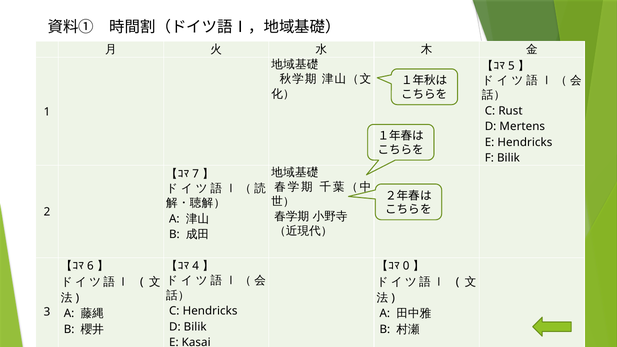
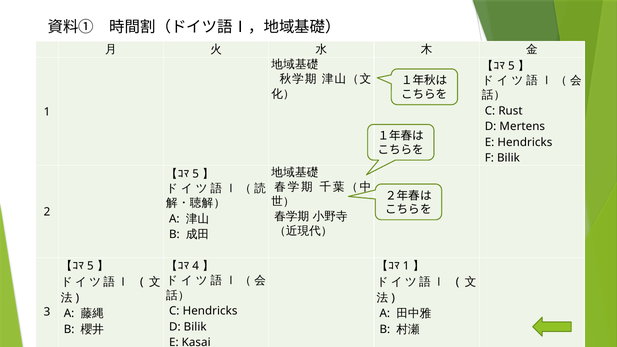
7 at (196, 174): 7 -> 5
6 at (90, 266): 6 -> 5
0 at (406, 266): 0 -> 1
